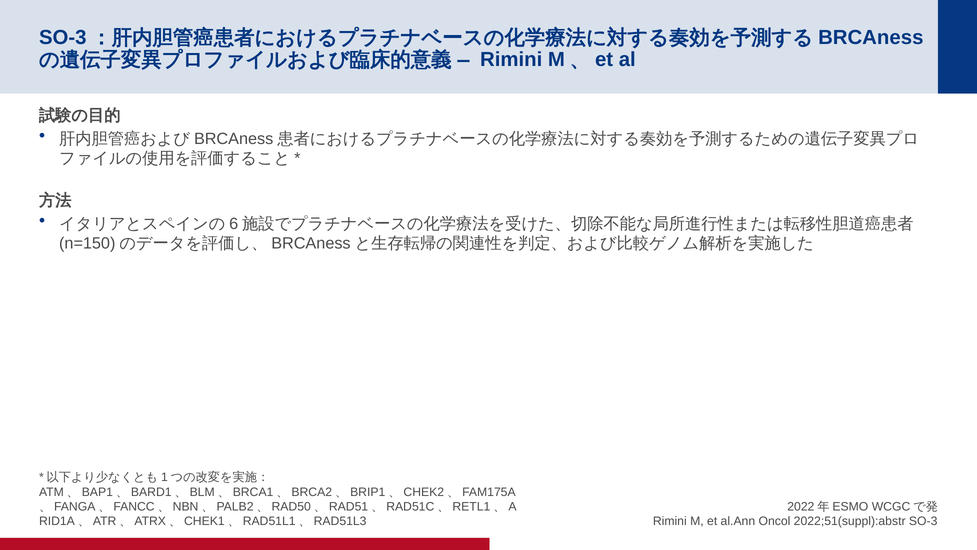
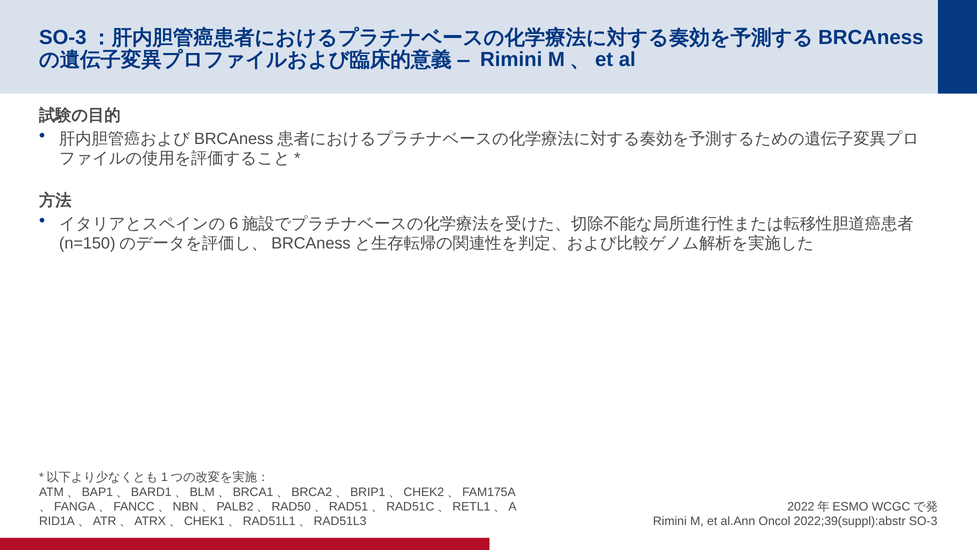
2022;51(suppl):abstr: 2022;51(suppl):abstr -> 2022;39(suppl):abstr
